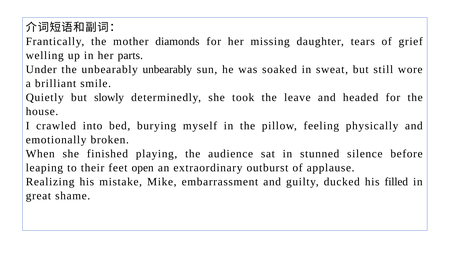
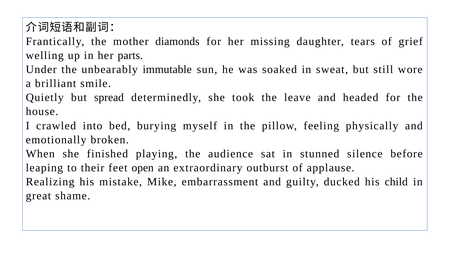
unbearably unbearably: unbearably -> immutable
slowly: slowly -> spread
filled: filled -> child
